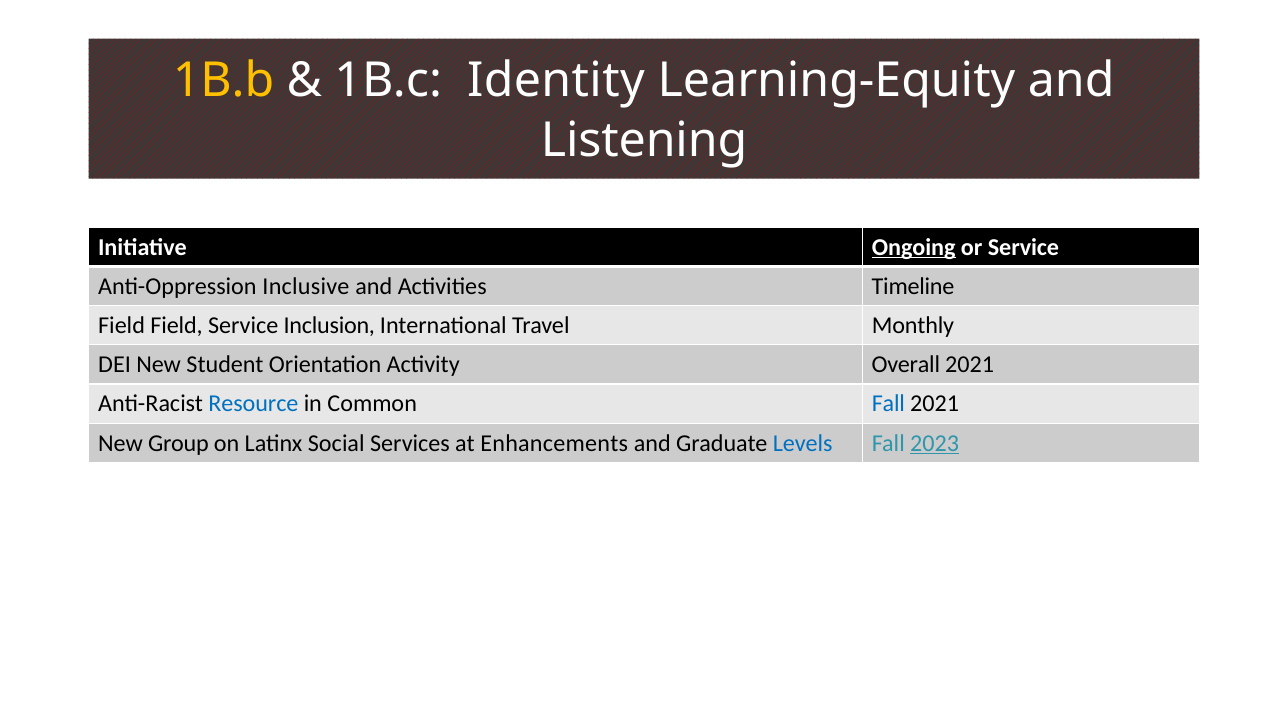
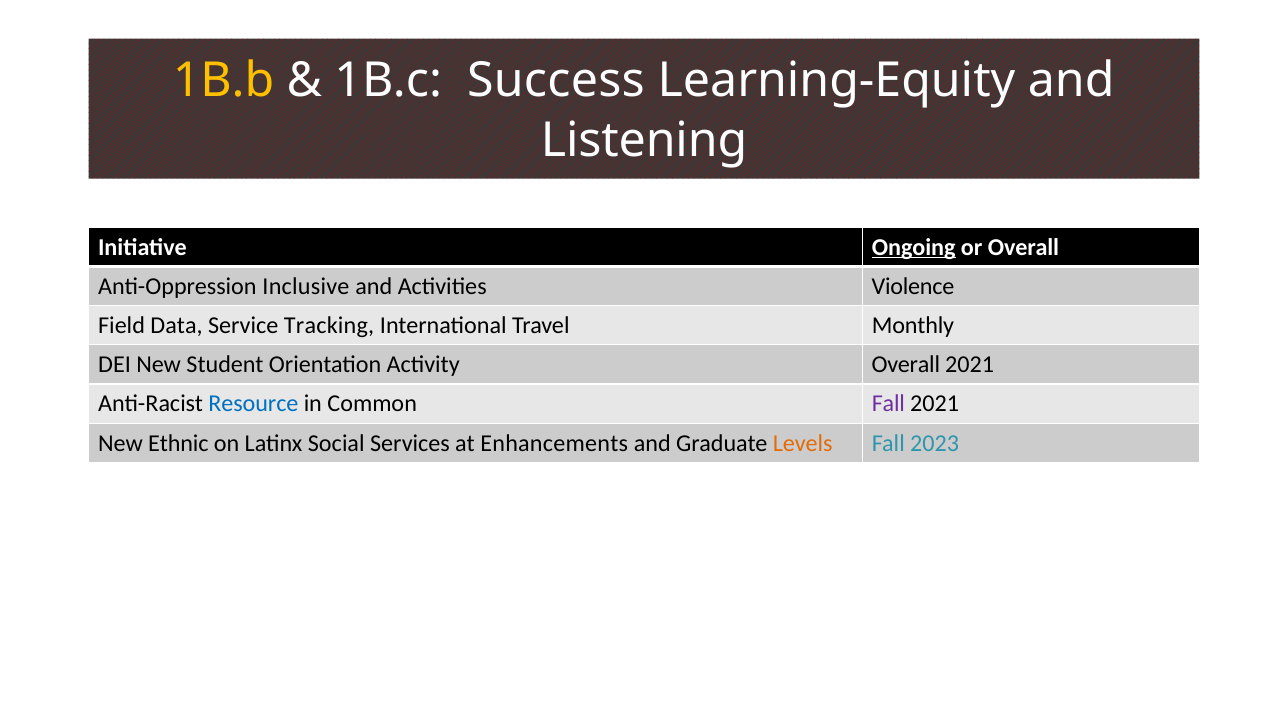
Identity: Identity -> Success
or Service: Service -> Overall
Timeline: Timeline -> Violence
Field Field: Field -> Data
Inclusion: Inclusion -> Tracking
Fall at (888, 404) colour: blue -> purple
Group: Group -> Ethnic
Levels colour: blue -> orange
2023 underline: present -> none
